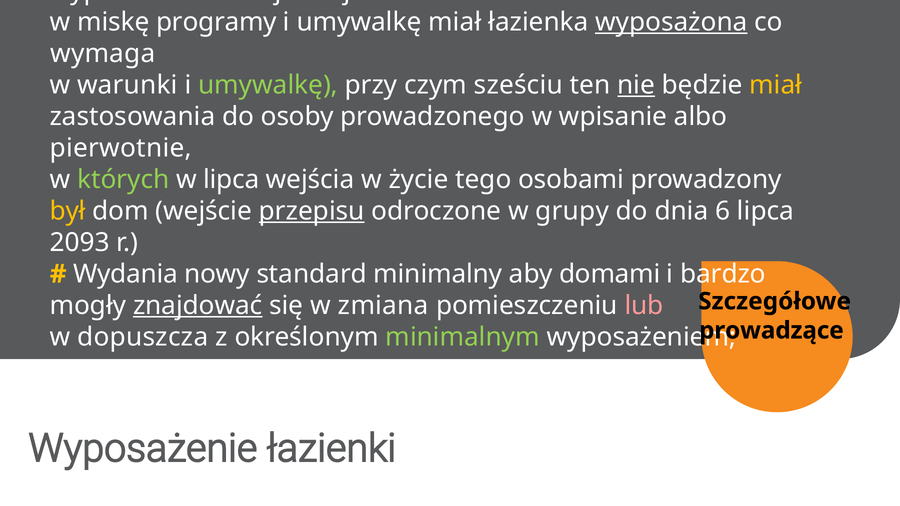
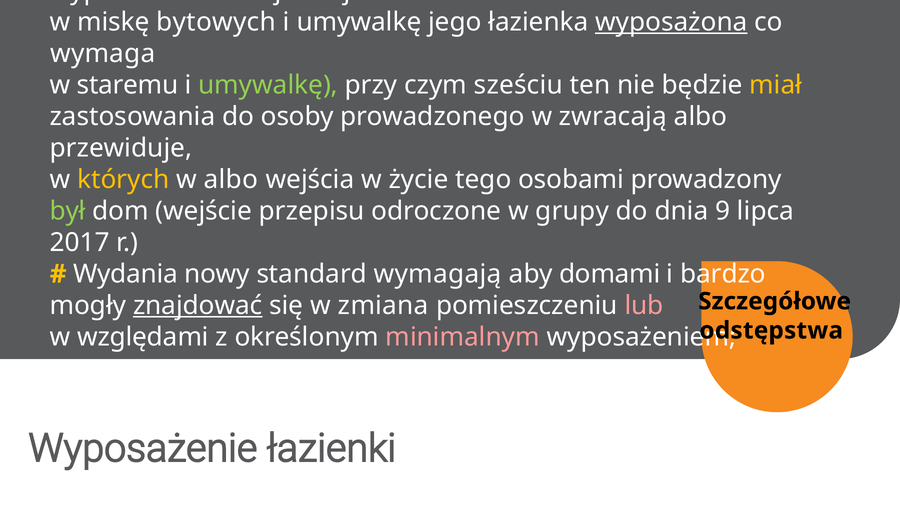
programy: programy -> bytowych
umywalkę miał: miał -> jego
warunki: warunki -> staremu
nie underline: present -> none
wpisanie: wpisanie -> zwracają
pierwotnie: pierwotnie -> przewiduje
których colour: light green -> yellow
w lipca: lipca -> albo
był colour: yellow -> light green
przepisu underline: present -> none
dnia 6: 6 -> 9
2093: 2093 -> 2017
minimalny: minimalny -> wymagają
prowadzące: prowadzące -> odstępstwa
dopuszcza: dopuszcza -> względami
minimalnym colour: light green -> pink
